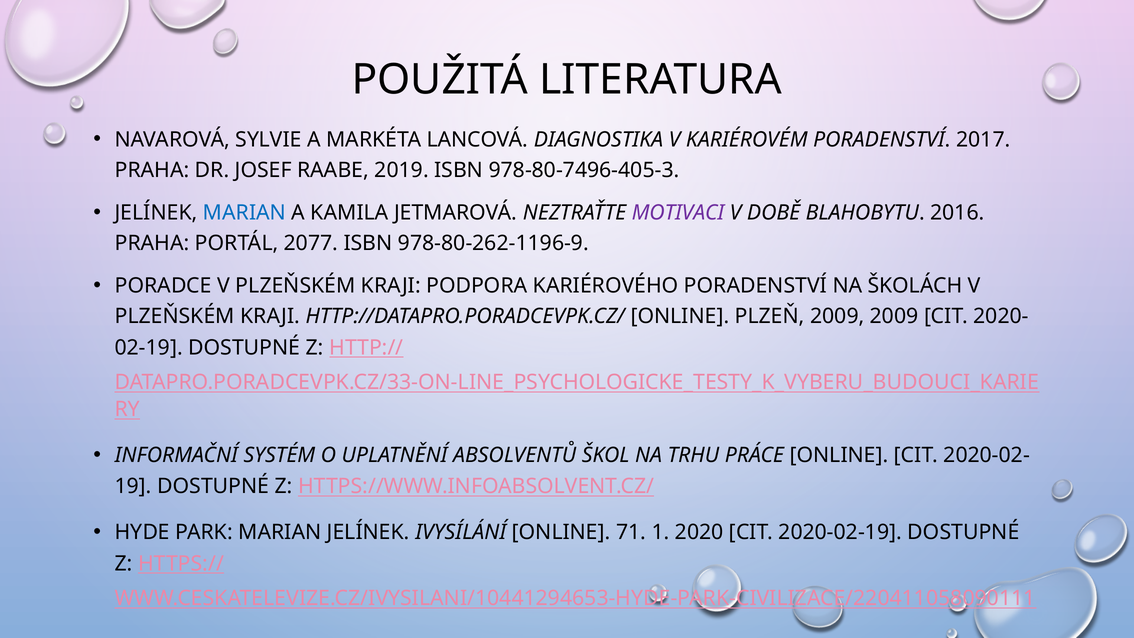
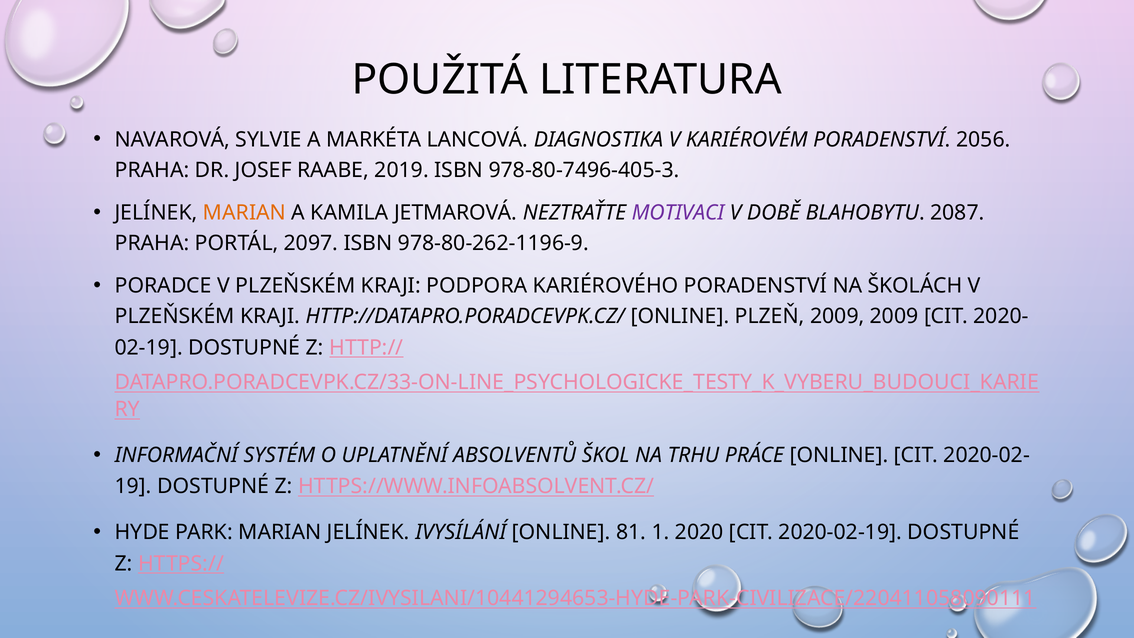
2017: 2017 -> 2056
MARIAN at (244, 213) colour: blue -> orange
2016: 2016 -> 2087
2077: 2077 -> 2097
71: 71 -> 81
